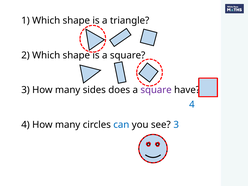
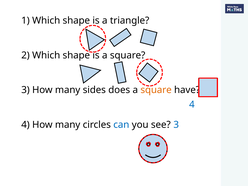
square at (156, 90) colour: purple -> orange
